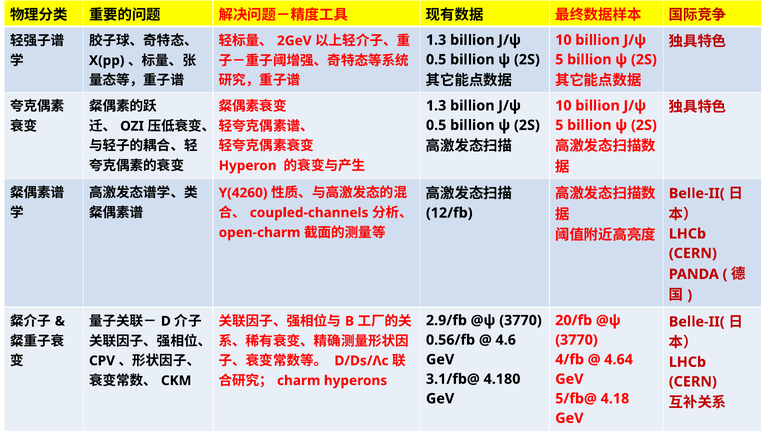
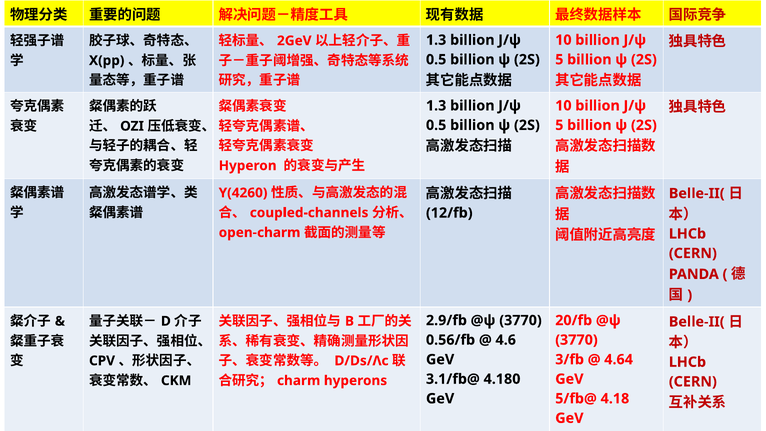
4/fb: 4/fb -> 3/fb
